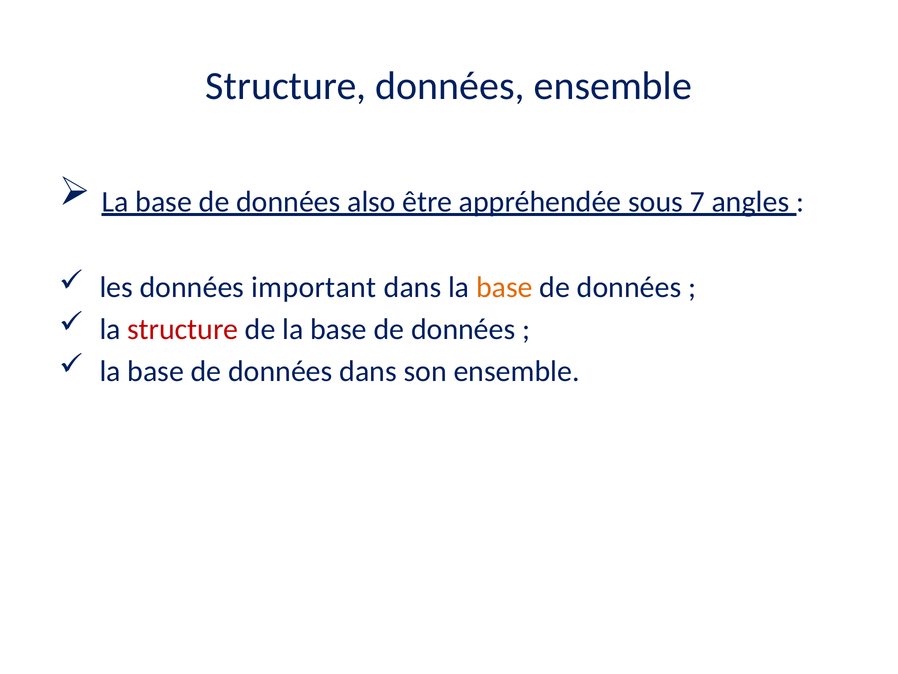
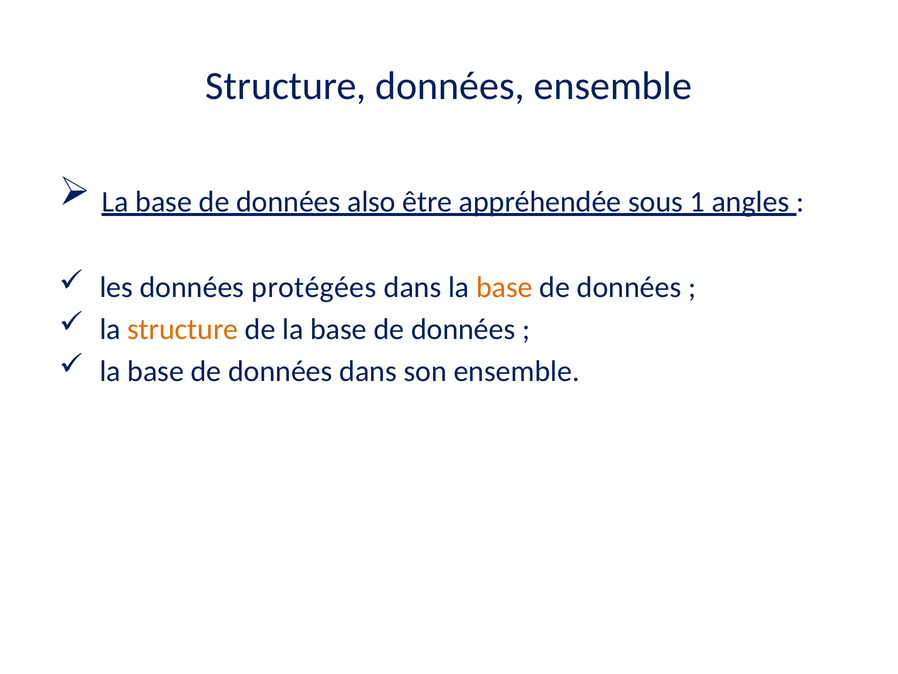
7: 7 -> 1
important: important -> protégées
structure at (183, 329) colour: red -> orange
